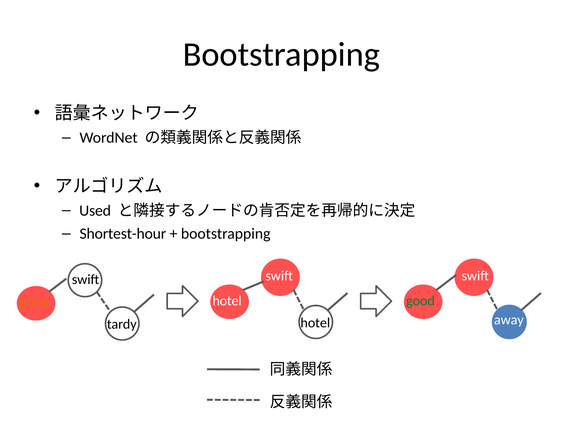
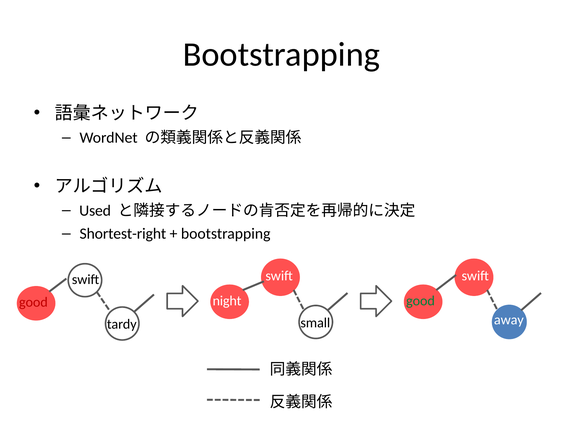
Shortest-hour: Shortest-hour -> Shortest-right
hotel at (227, 301): hotel -> night
good at (33, 302) colour: orange -> red
hotel at (315, 323): hotel -> small
